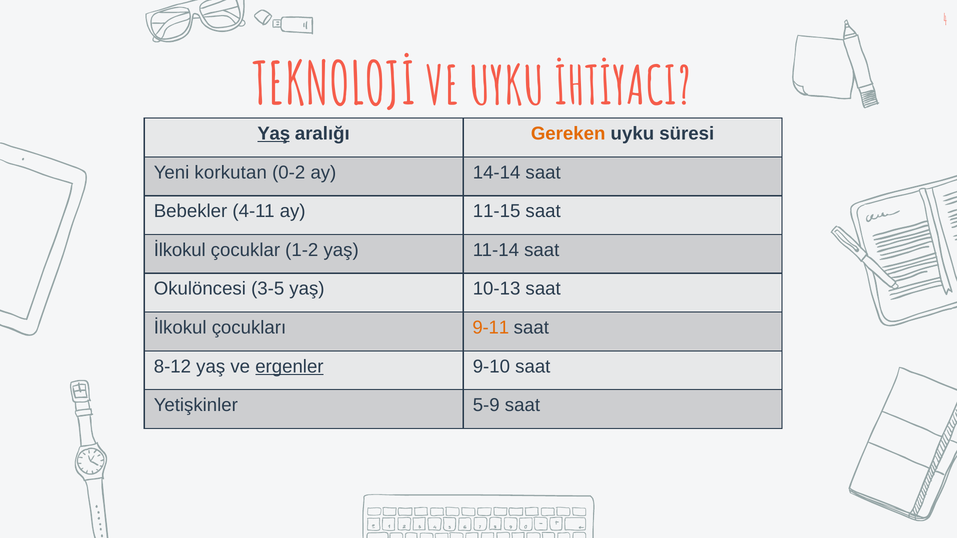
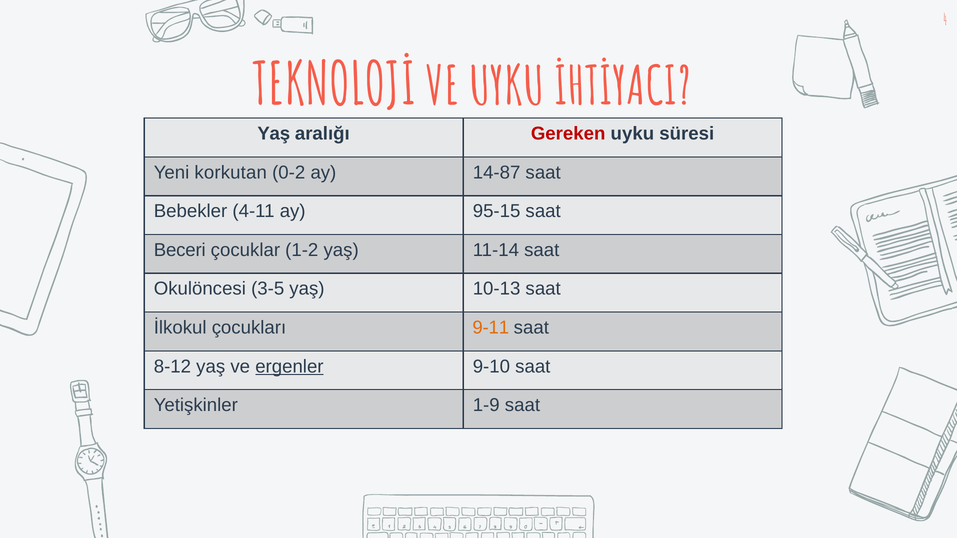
Yaş at (274, 134) underline: present -> none
Gereken colour: orange -> red
14-14: 14-14 -> 14-87
11-15: 11-15 -> 95-15
İlkokul at (180, 250): İlkokul -> Beceri
5-9: 5-9 -> 1-9
